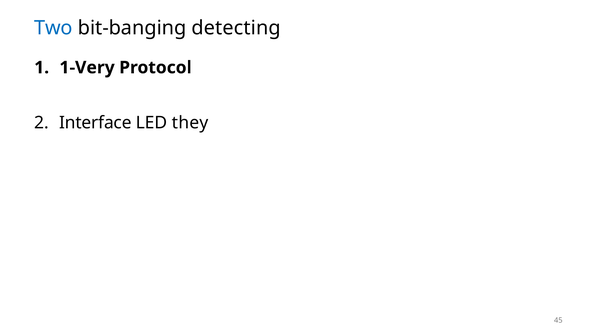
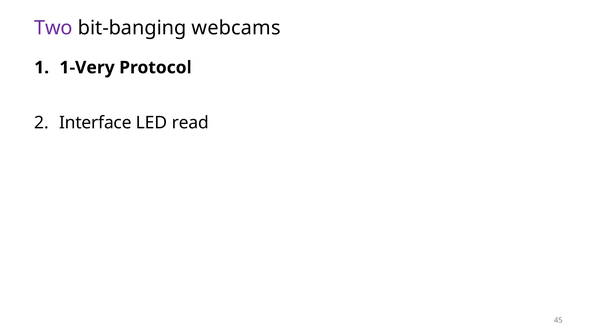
Two colour: blue -> purple
detecting: detecting -> webcams
they: they -> read
